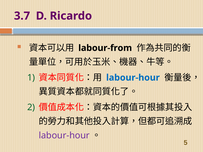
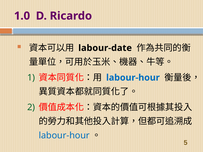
3.7: 3.7 -> 1.0
labour-from: labour-from -> labour-date
labour-hour at (64, 136) colour: purple -> blue
